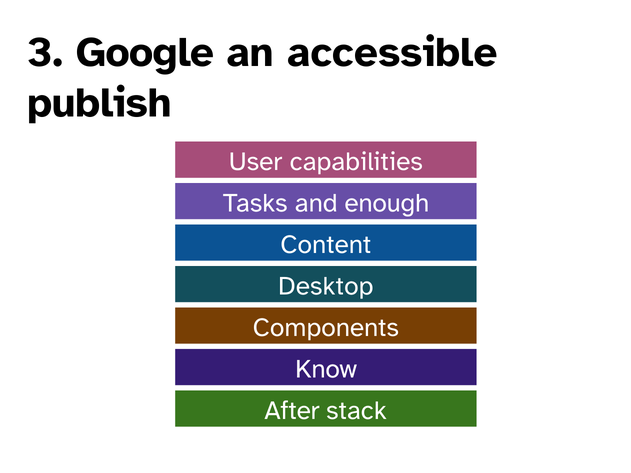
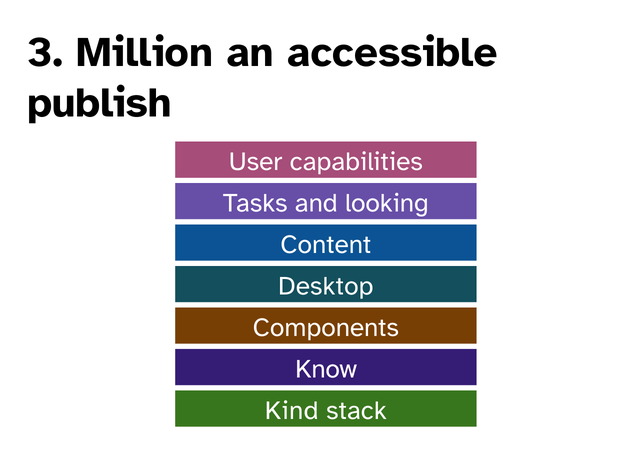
Google: Google -> Million
enough: enough -> looking
After: After -> Kind
